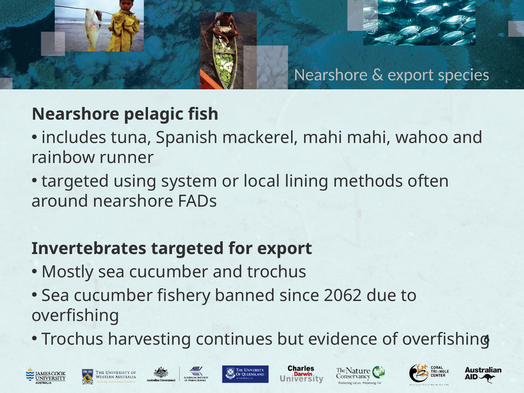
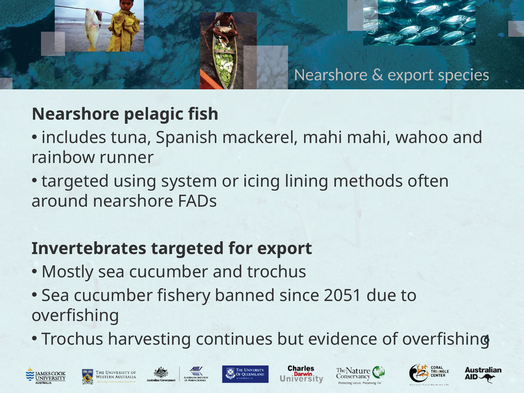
local: local -> icing
2062: 2062 -> 2051
